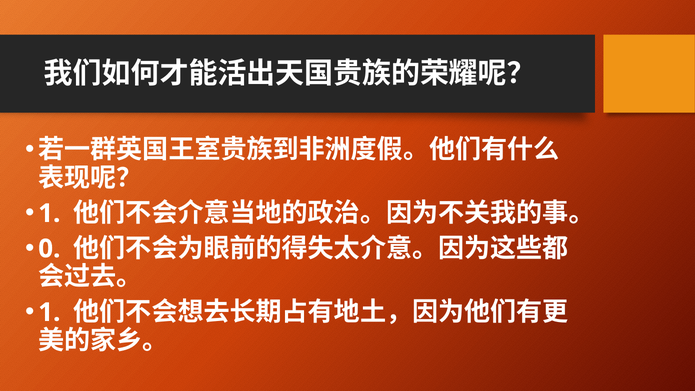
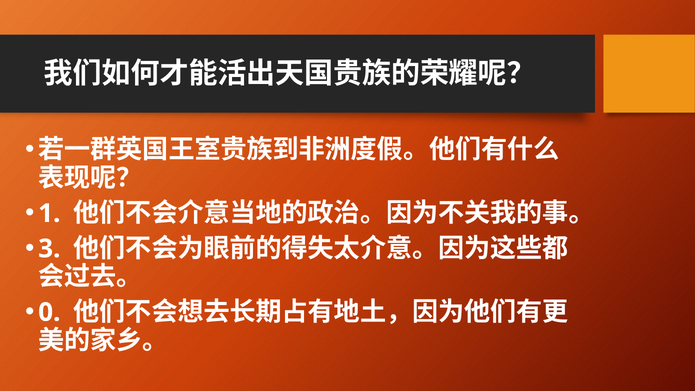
0: 0 -> 3
1 at (49, 312): 1 -> 0
